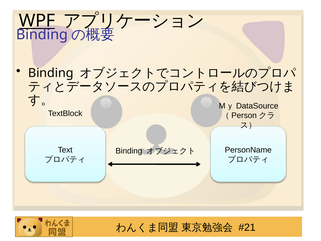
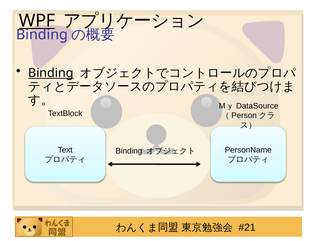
Binding at (51, 73) underline: none -> present
